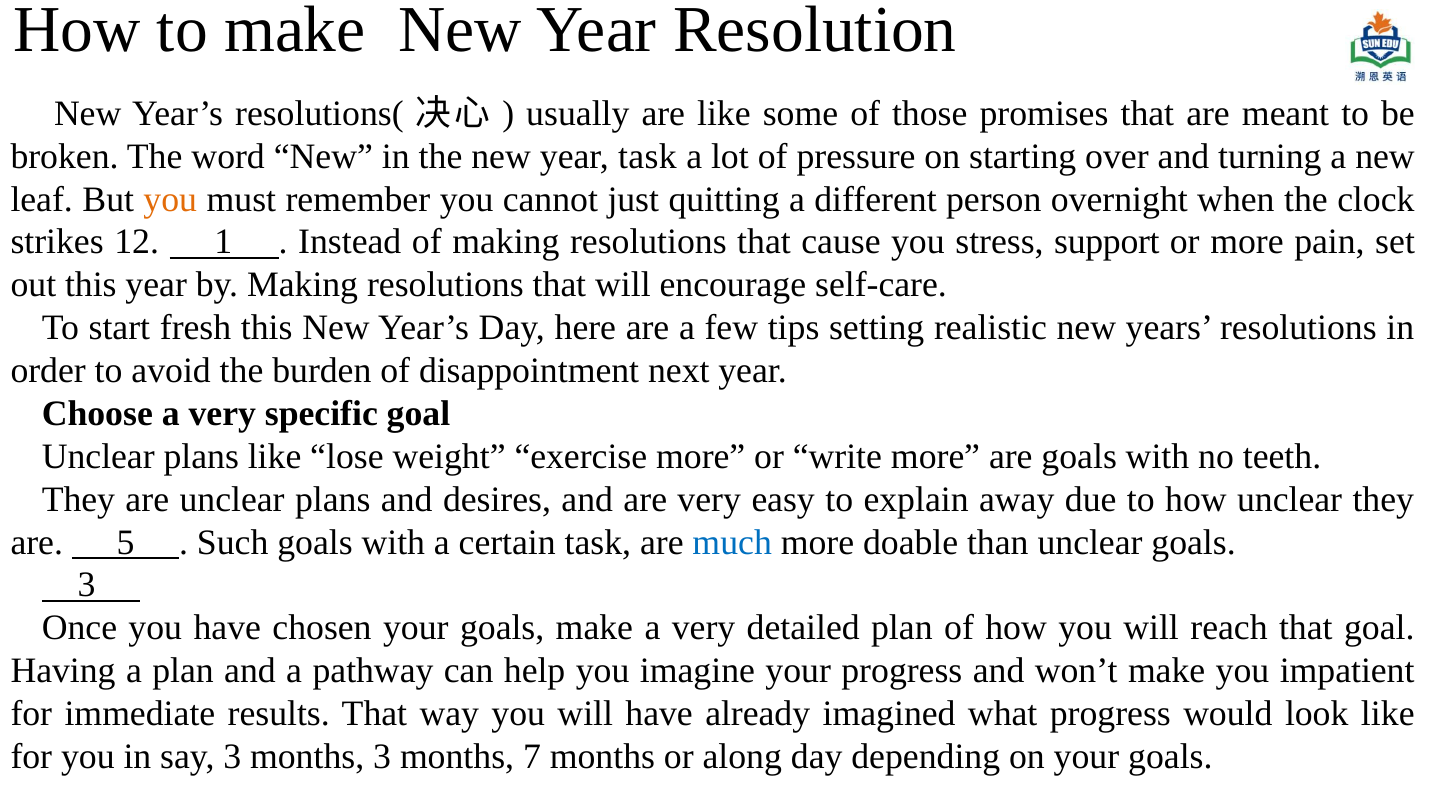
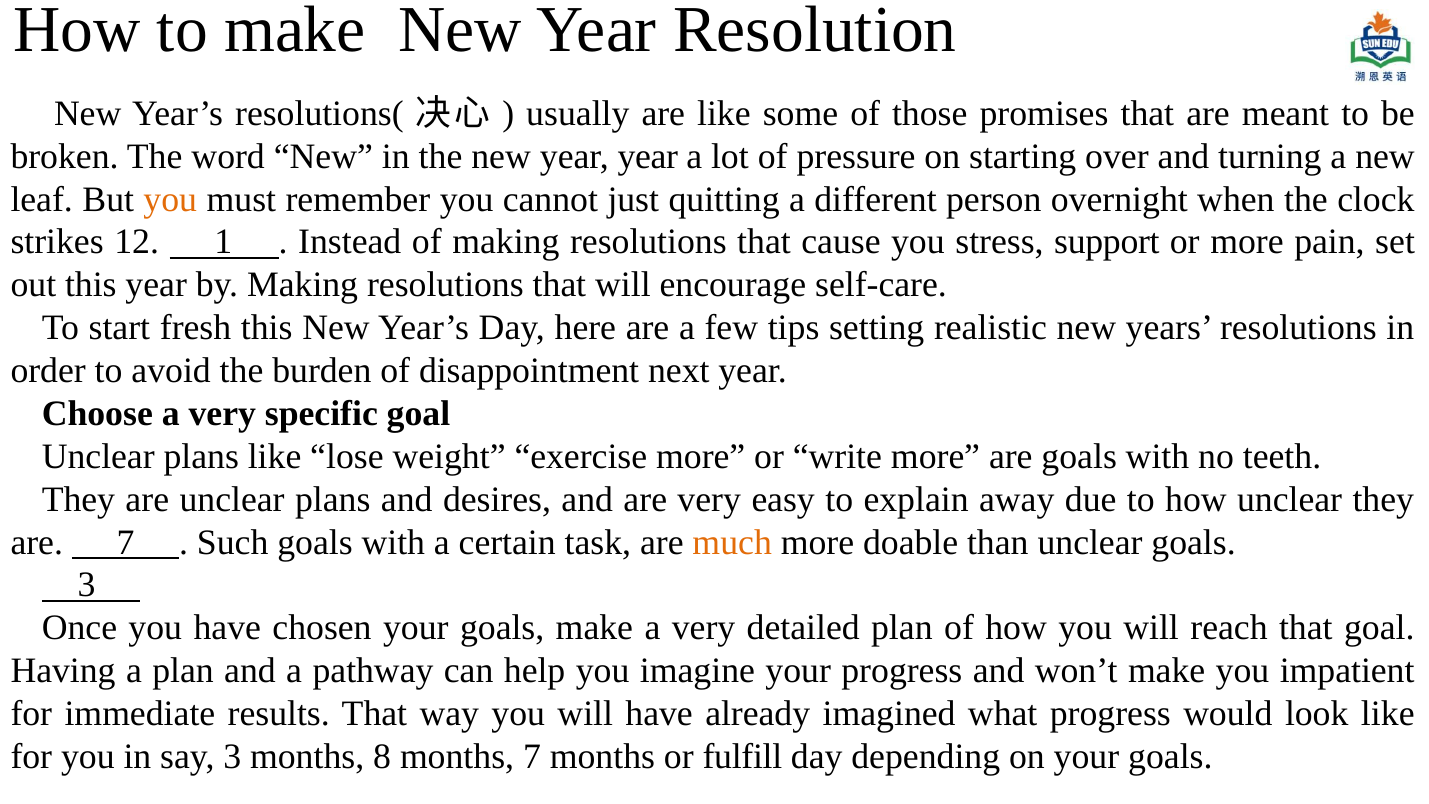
year task: task -> year
are 5: 5 -> 7
much colour: blue -> orange
months 3: 3 -> 8
along: along -> fulfill
